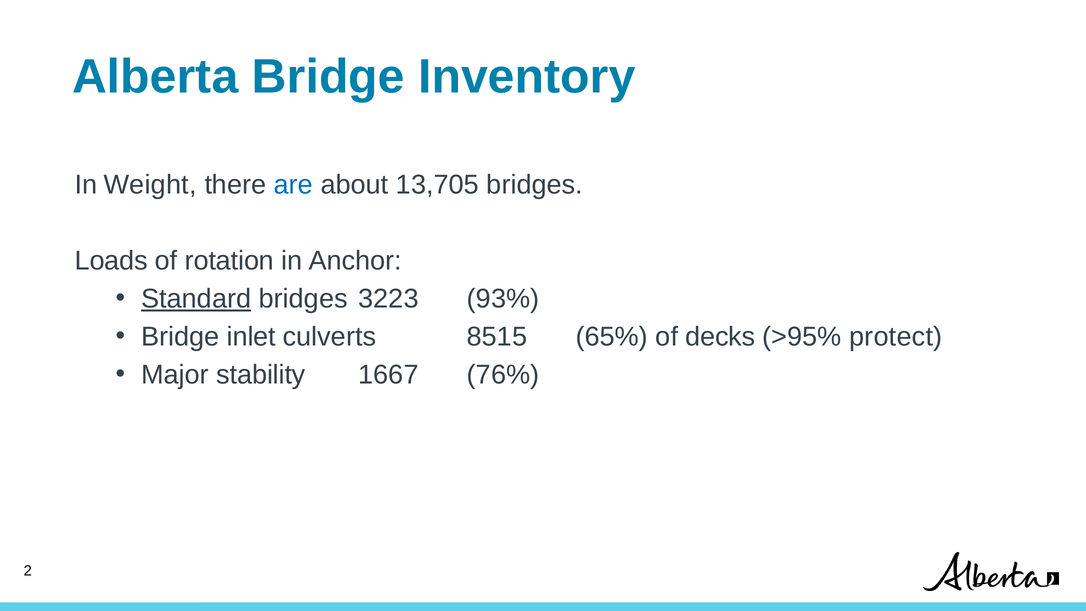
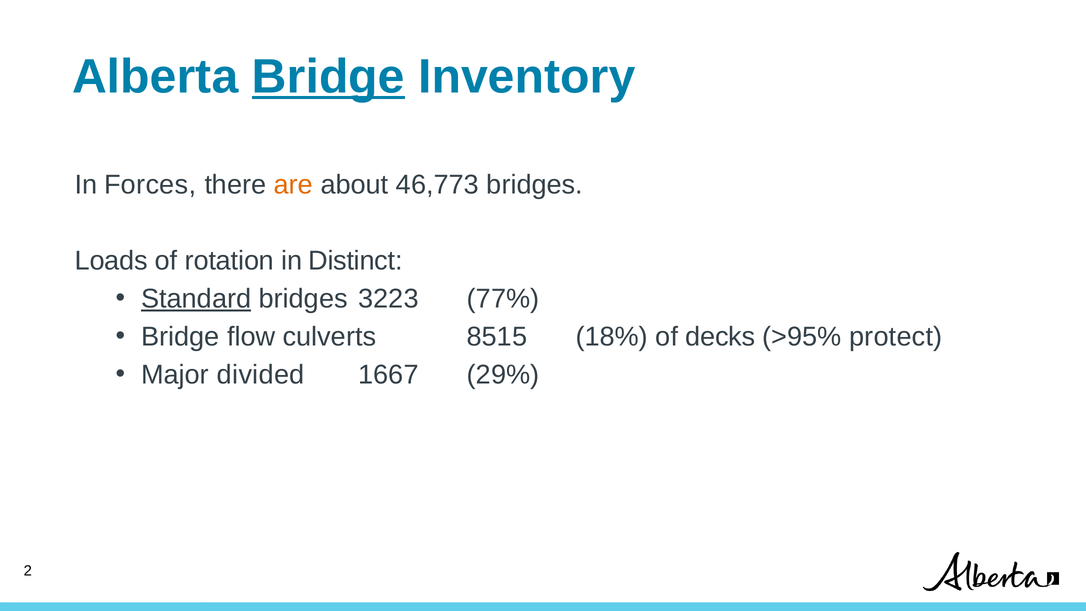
Bridge at (328, 77) underline: none -> present
Weight: Weight -> Forces
are colour: blue -> orange
13,705: 13,705 -> 46,773
Anchor: Anchor -> Distinct
93%: 93% -> 77%
inlet: inlet -> flow
65%: 65% -> 18%
stability: stability -> divided
76%: 76% -> 29%
